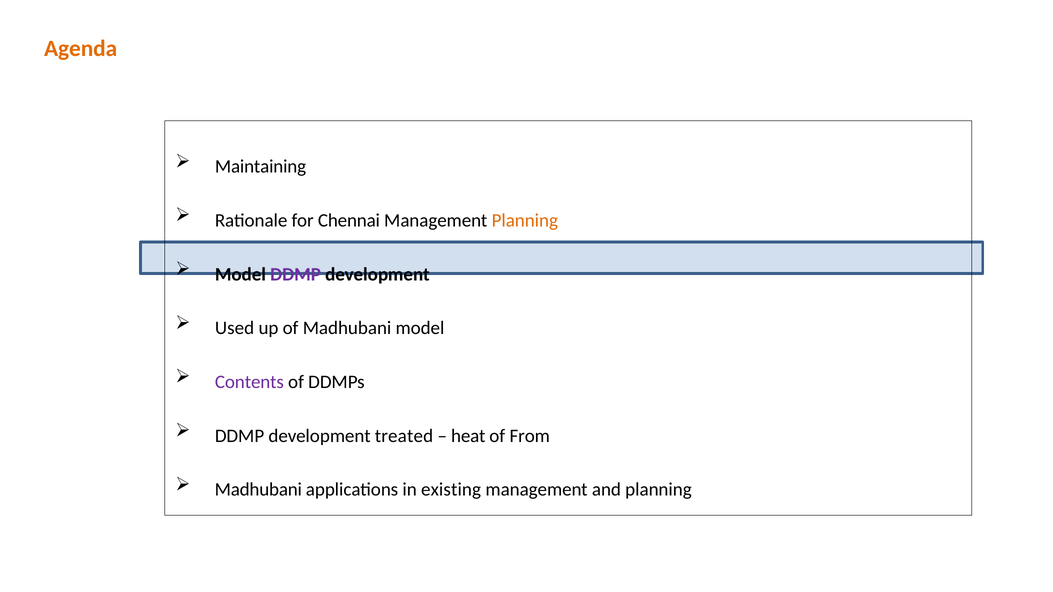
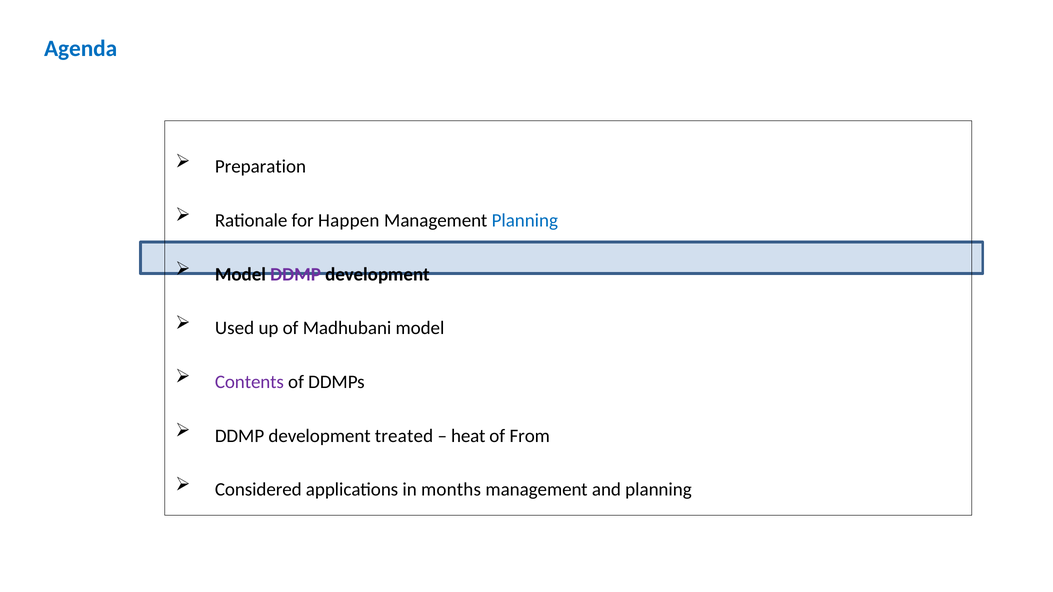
Agenda colour: orange -> blue
Maintaining: Maintaining -> Preparation
Chennai: Chennai -> Happen
Planning at (525, 221) colour: orange -> blue
Madhubani at (258, 490): Madhubani -> Considered
existing: existing -> months
